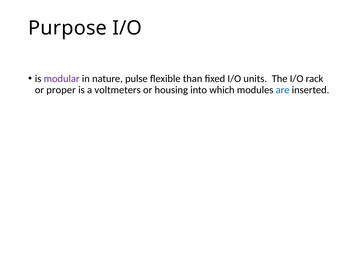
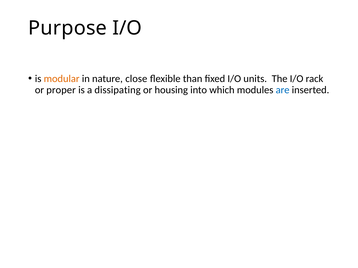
modular colour: purple -> orange
pulse: pulse -> close
voltmeters: voltmeters -> dissipating
